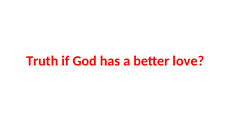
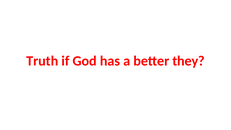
love: love -> they
